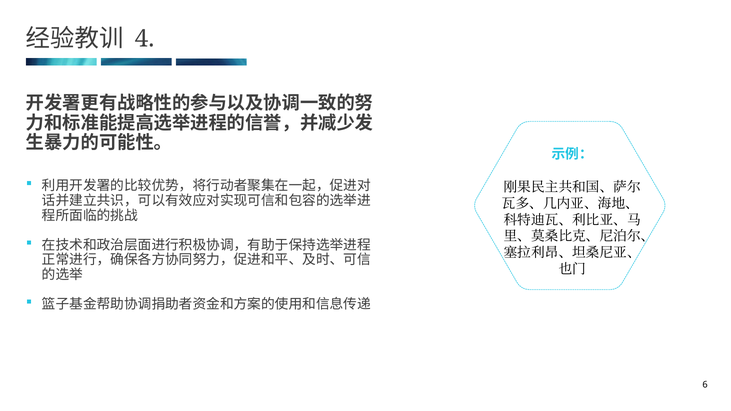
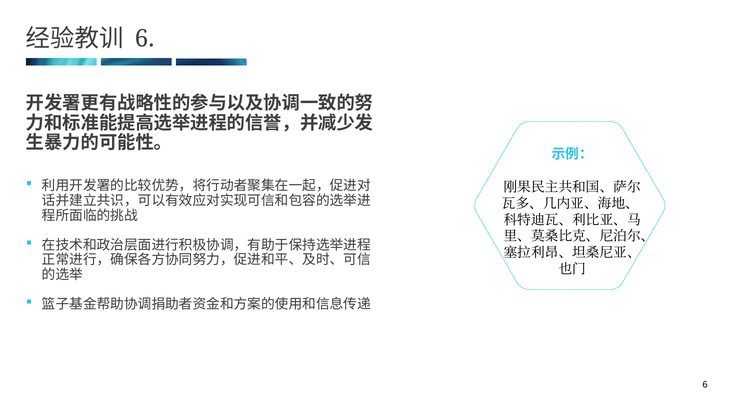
4 at (145, 39): 4 -> 6
